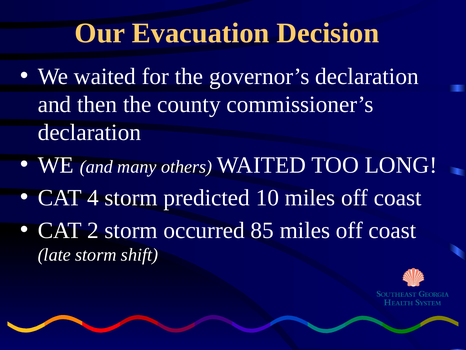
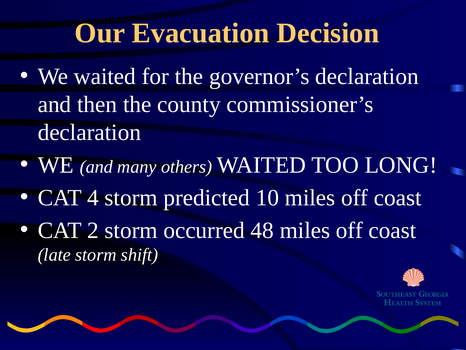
85: 85 -> 48
